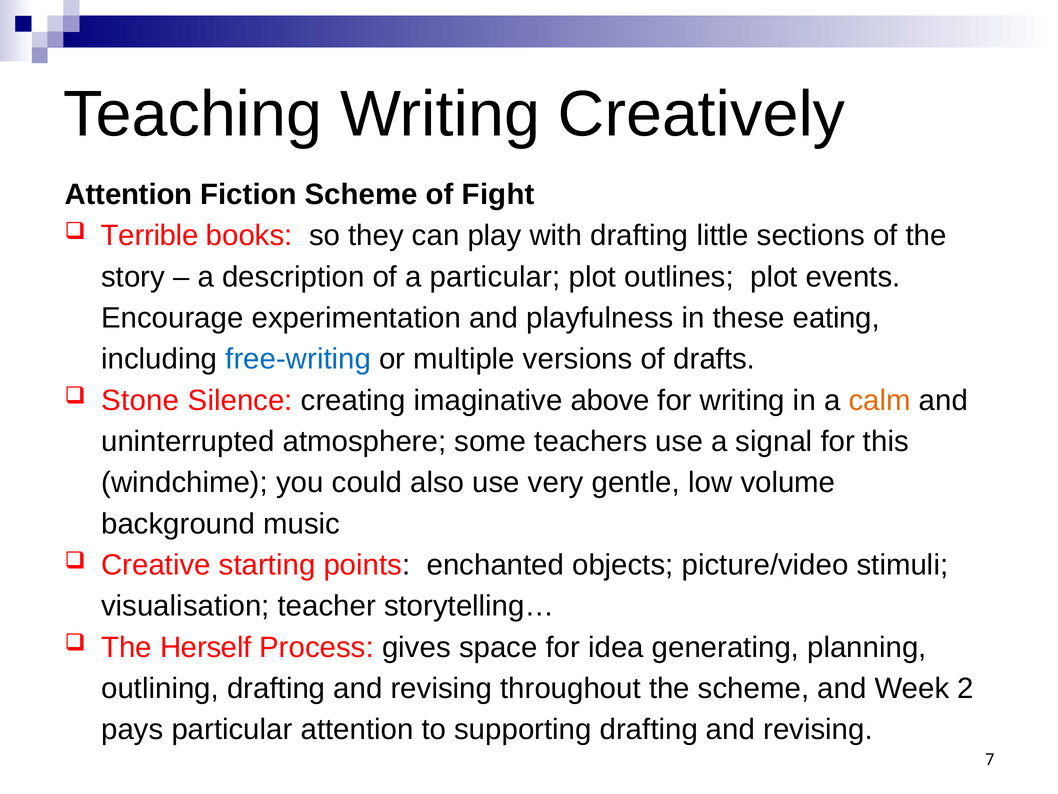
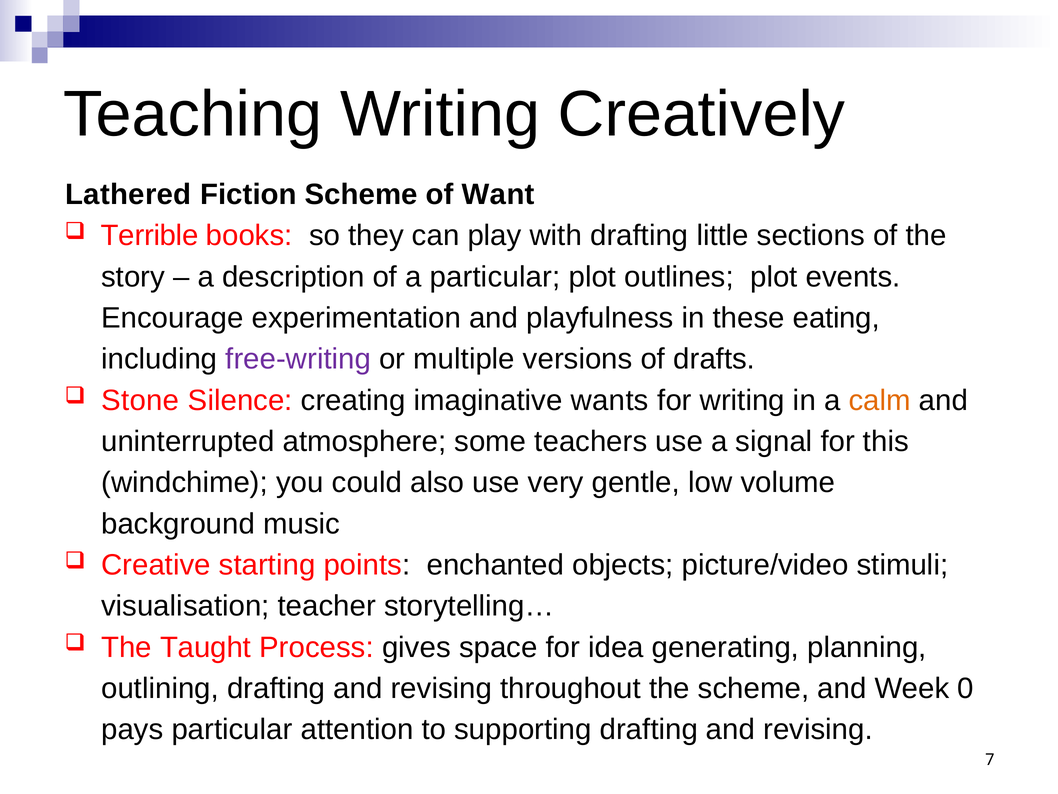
Attention at (129, 194): Attention -> Lathered
Fight: Fight -> Want
free-writing colour: blue -> purple
above: above -> wants
Herself: Herself -> Taught
2: 2 -> 0
